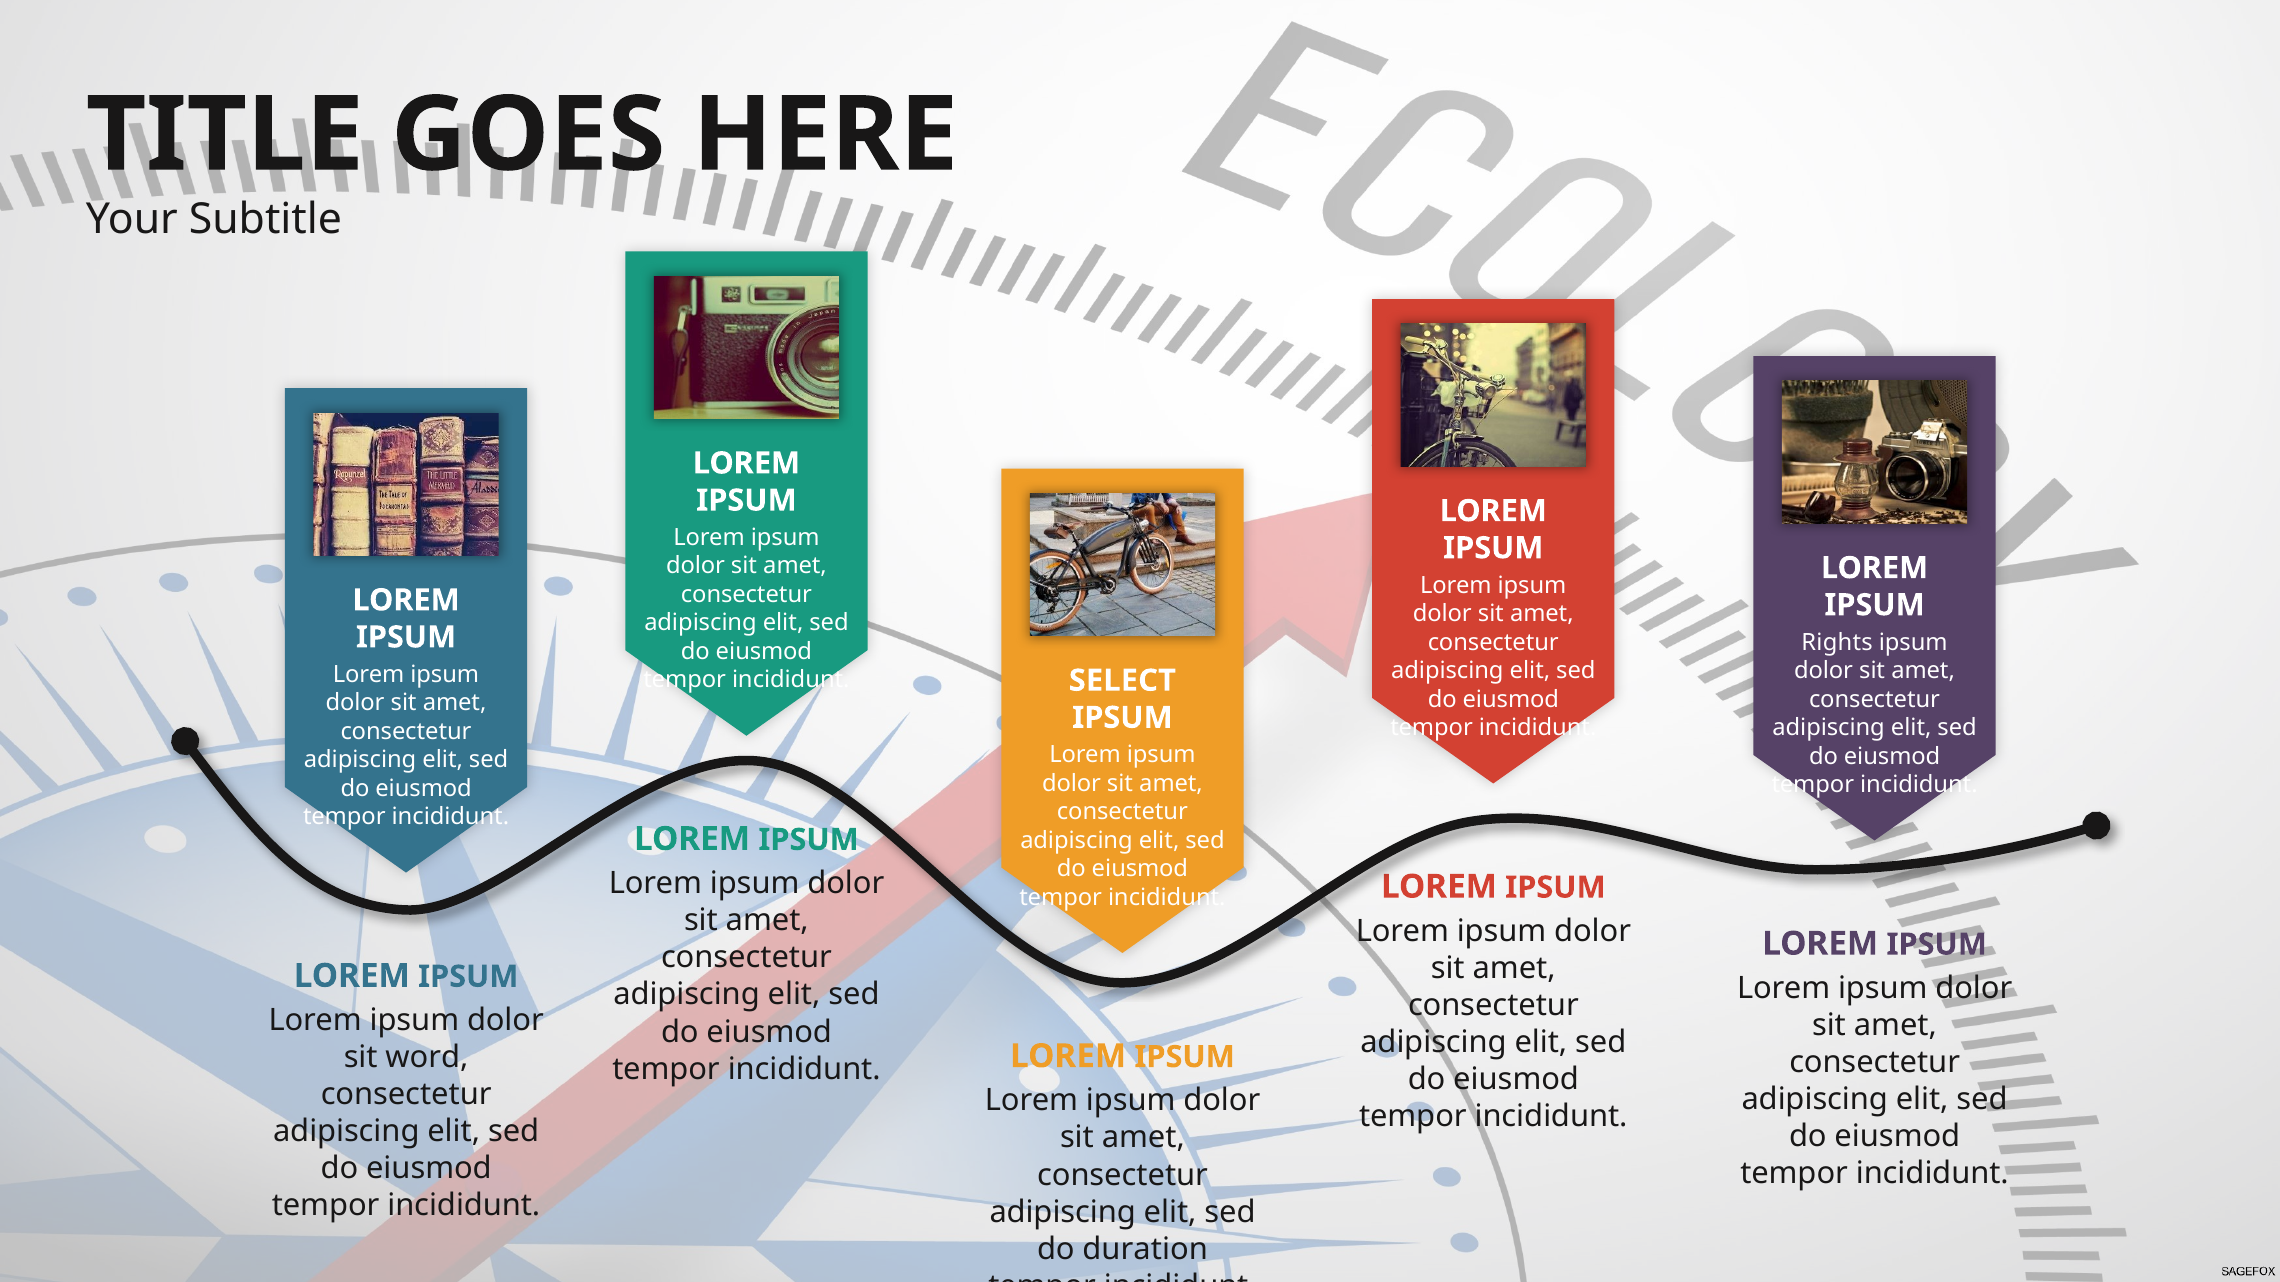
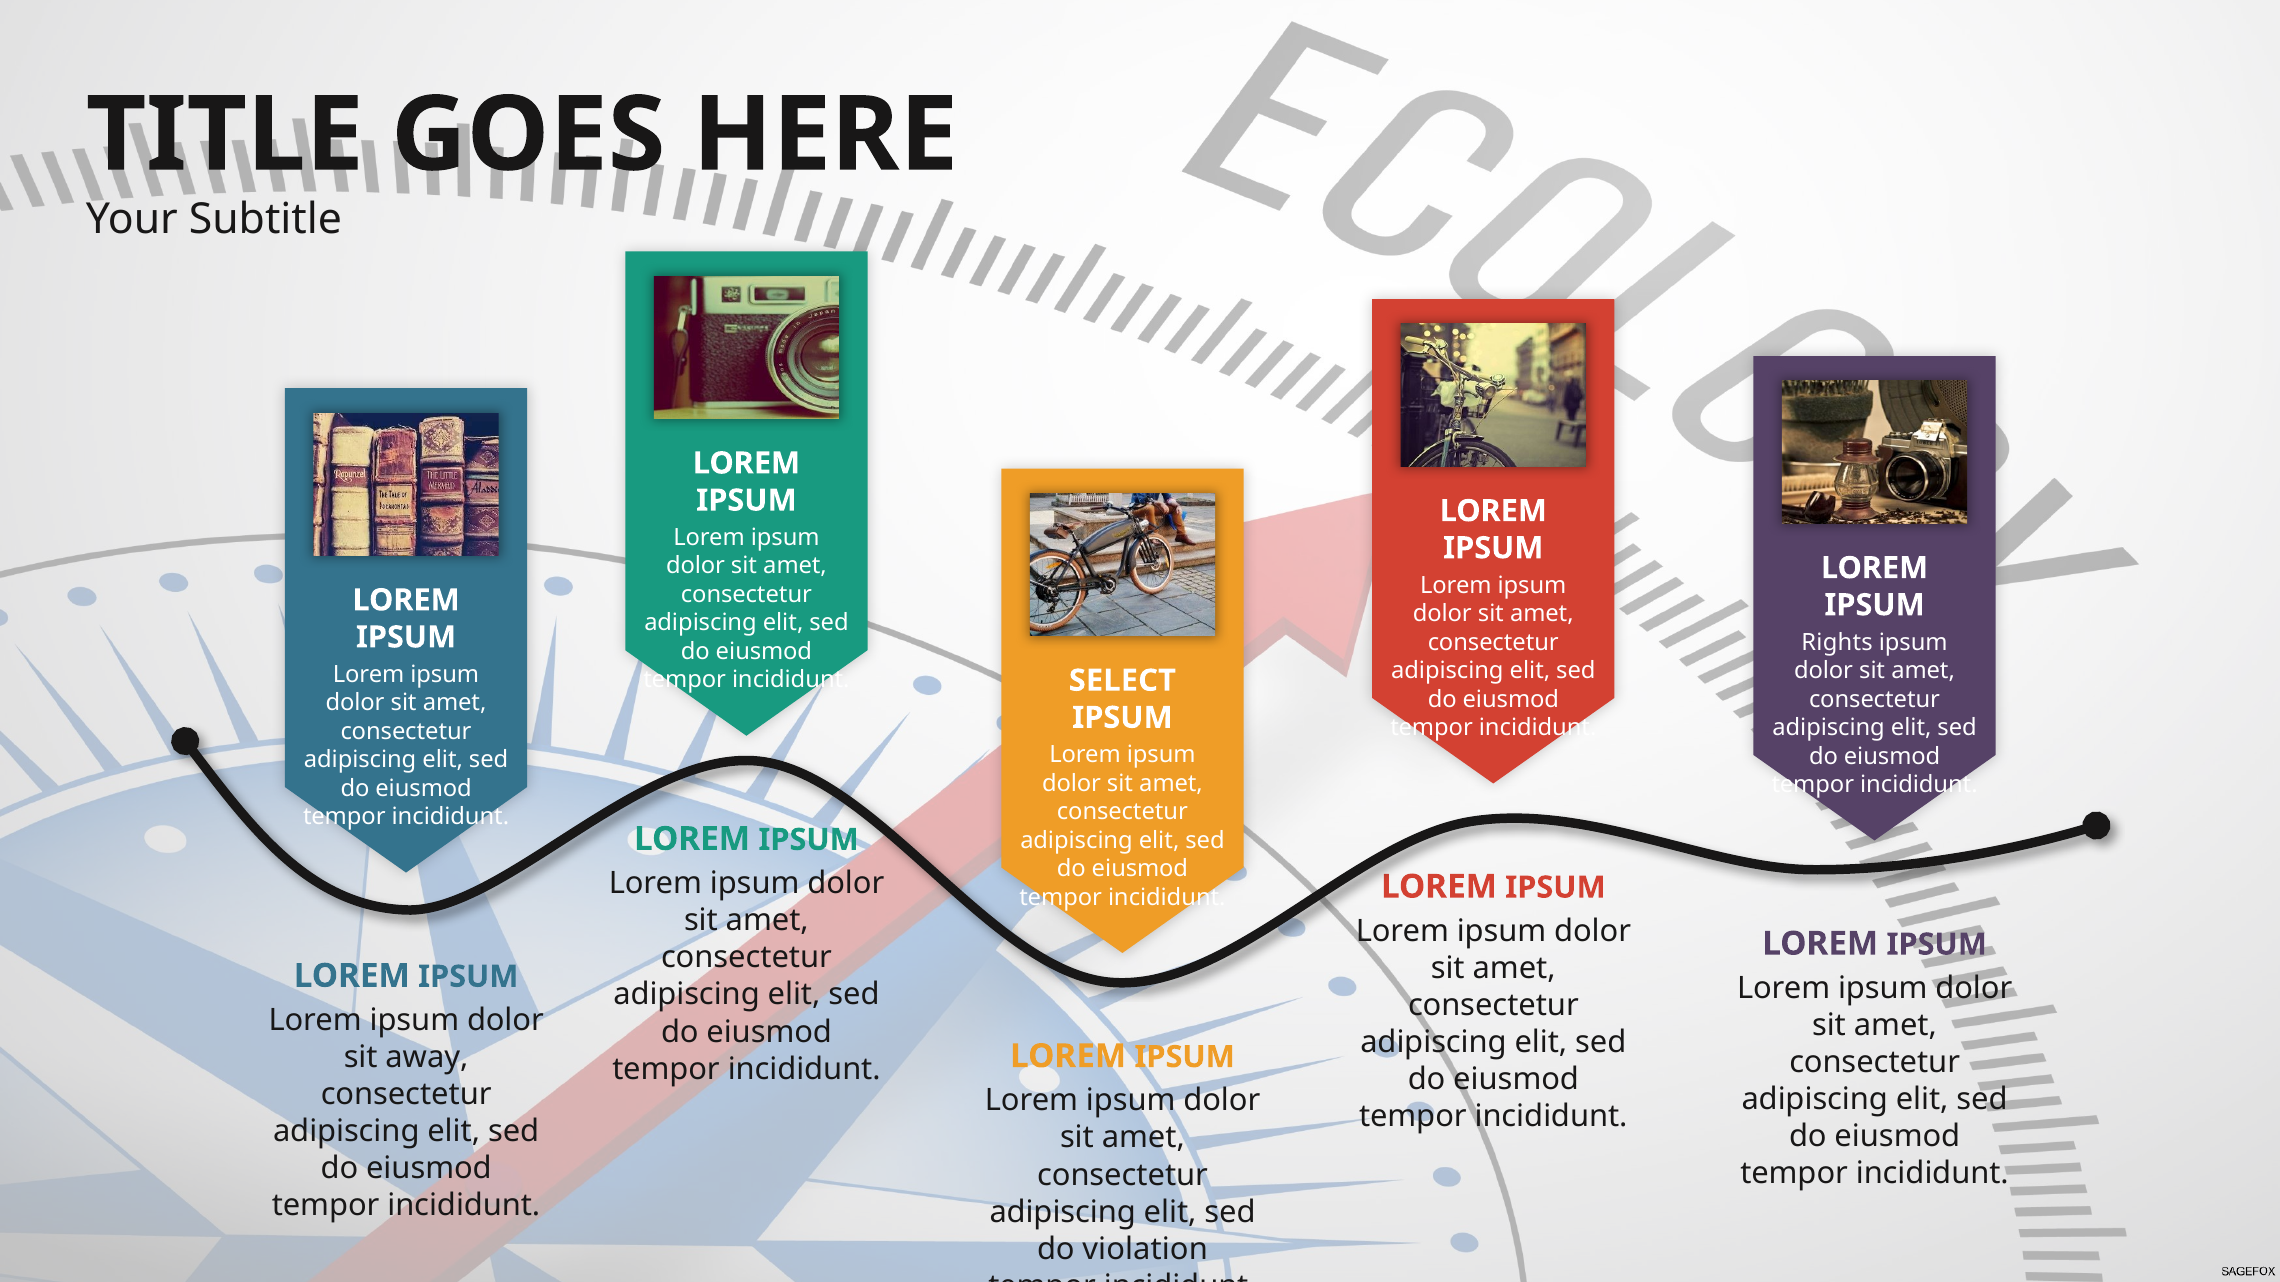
word: word -> away
duration: duration -> violation
